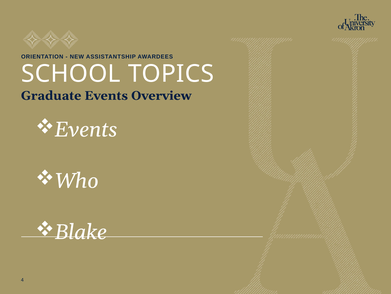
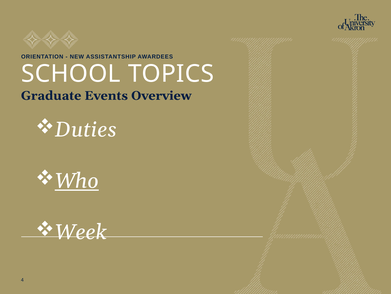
Events at (86, 129): Events -> Duties
Who underline: none -> present
Blake: Blake -> Week
